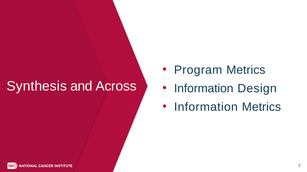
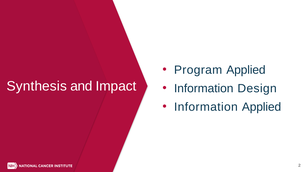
Program Metrics: Metrics -> Applied
Across: Across -> Impact
Information Metrics: Metrics -> Applied
